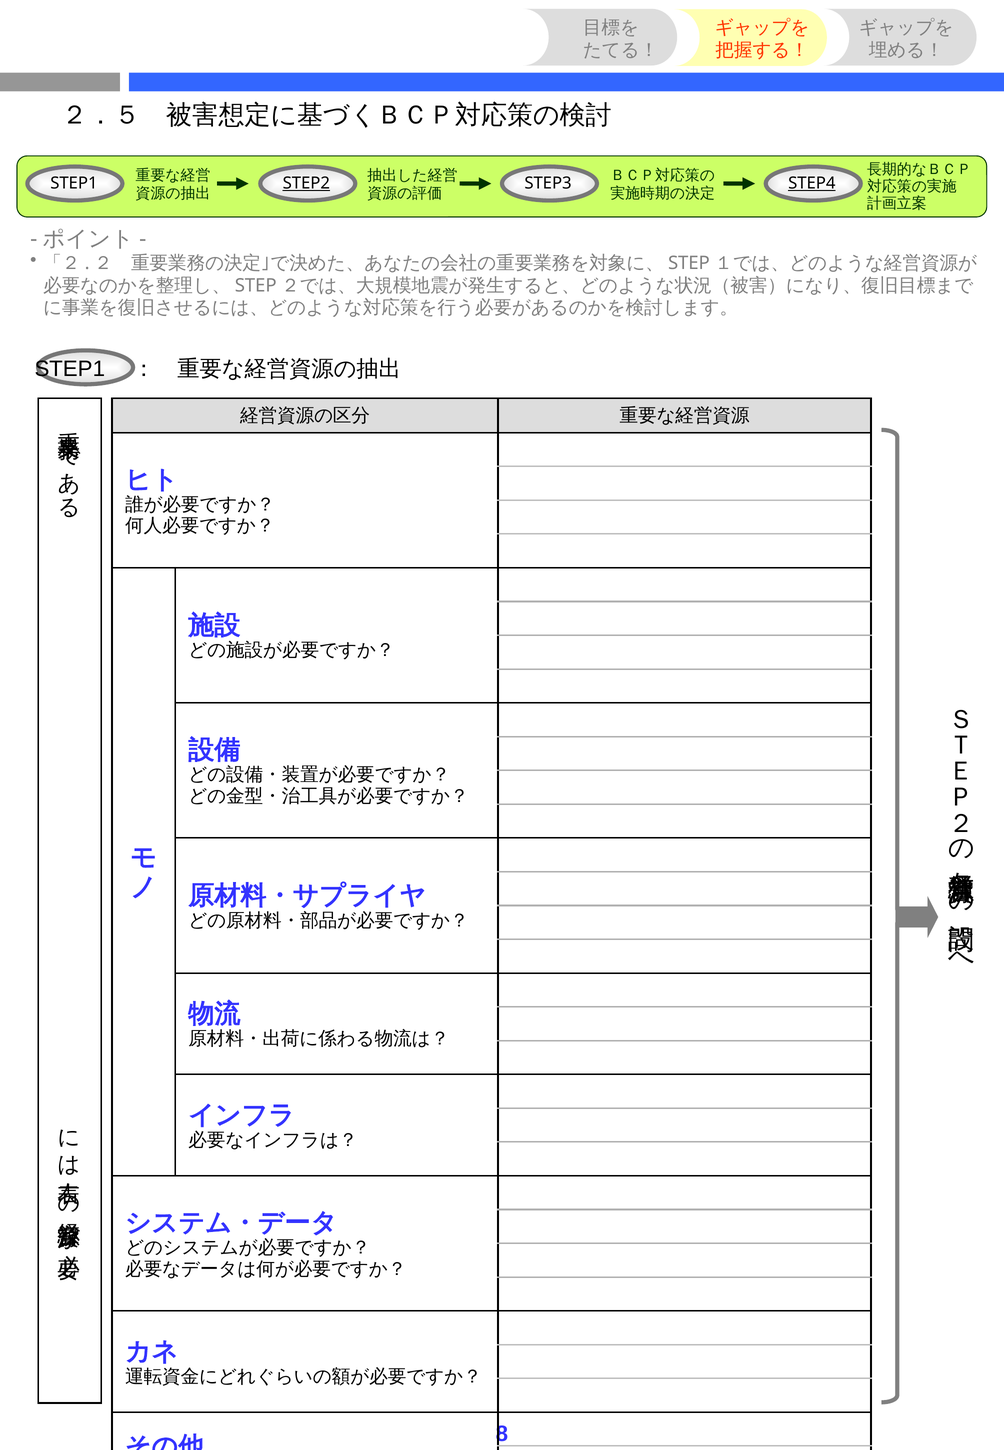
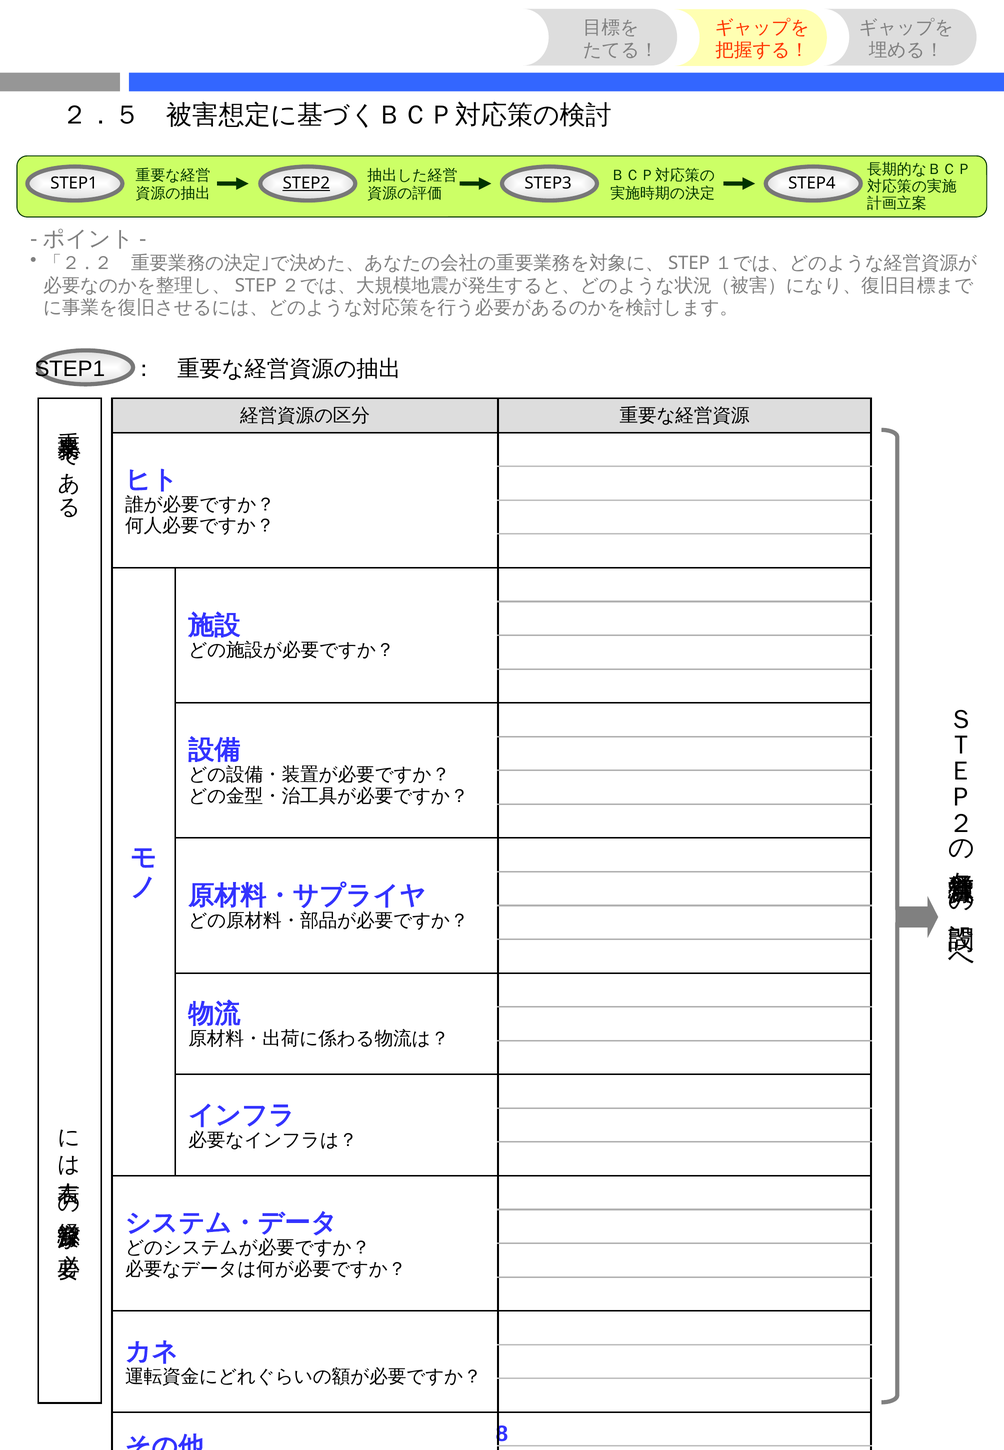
STEP4 underline: present -> none
